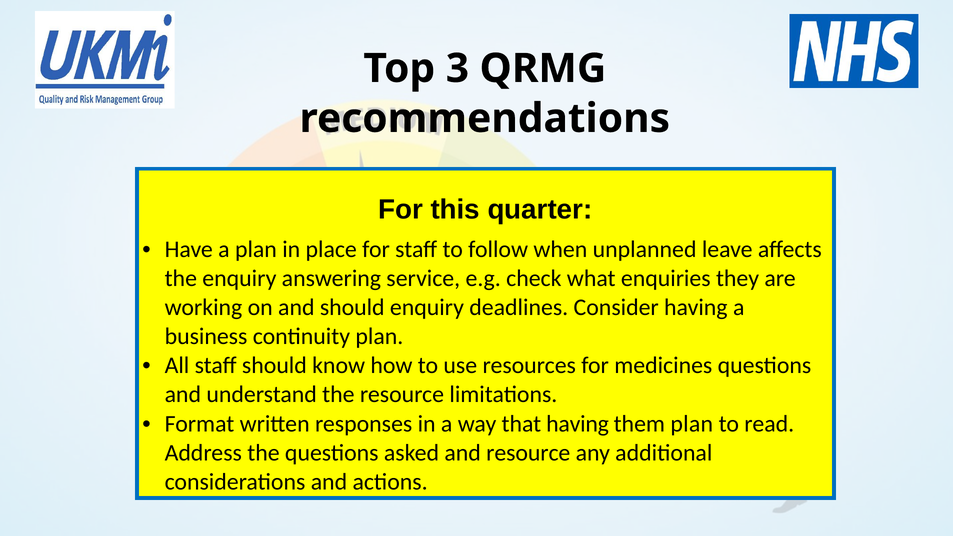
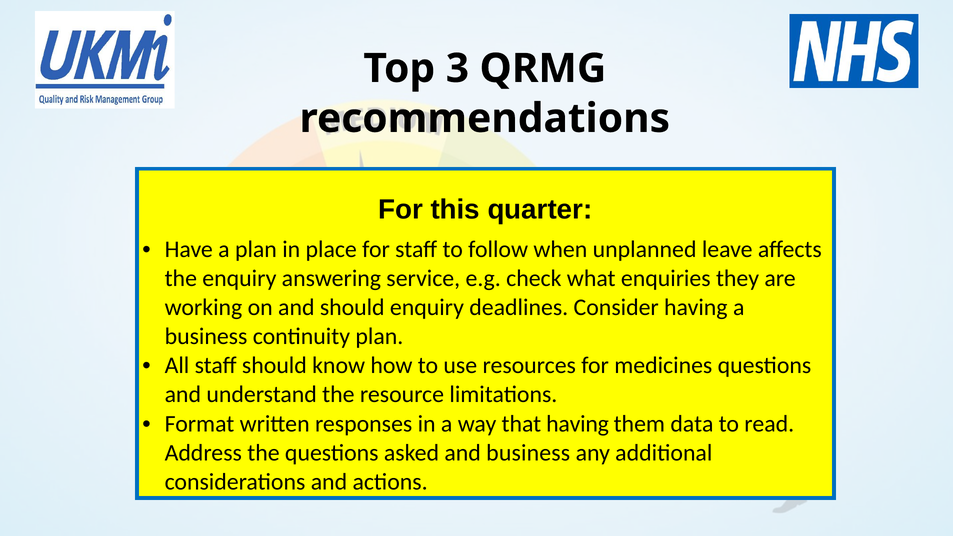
them plan: plan -> data
and resource: resource -> business
